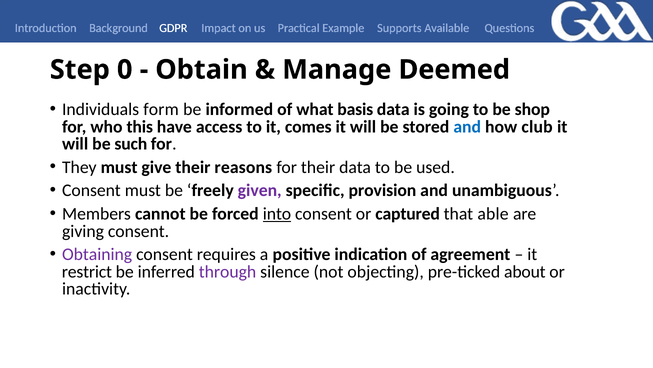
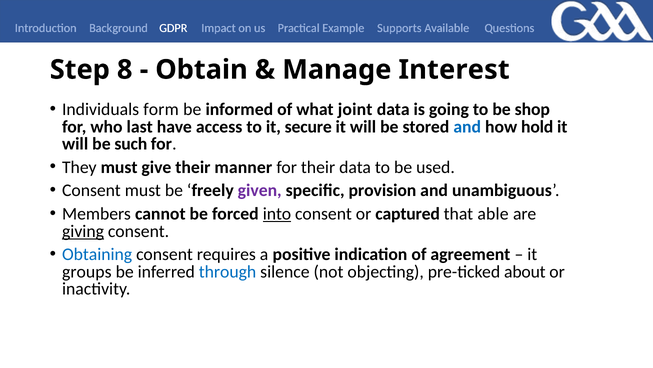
0: 0 -> 8
Deemed: Deemed -> Interest
basis: basis -> joint
this: this -> last
comes: comes -> secure
club: club -> hold
reasons: reasons -> manner
giving underline: none -> present
Obtaining colour: purple -> blue
restrict: restrict -> groups
through colour: purple -> blue
